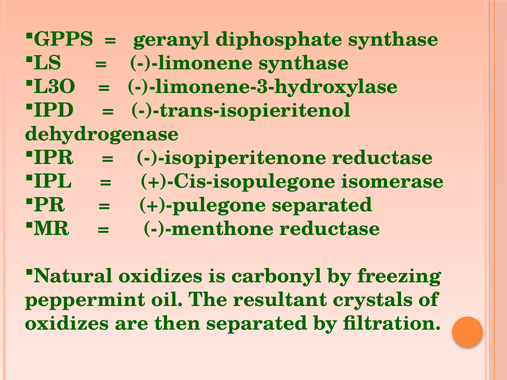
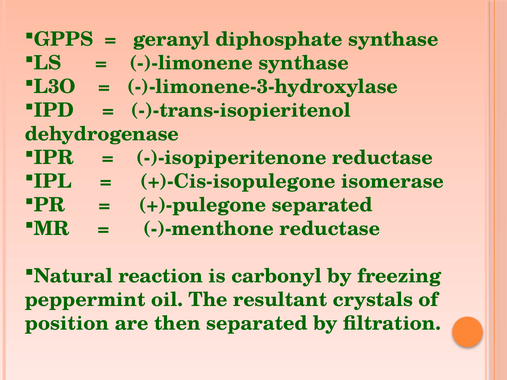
Natural oxidizes: oxidizes -> reaction
oxidizes at (67, 324): oxidizes -> position
